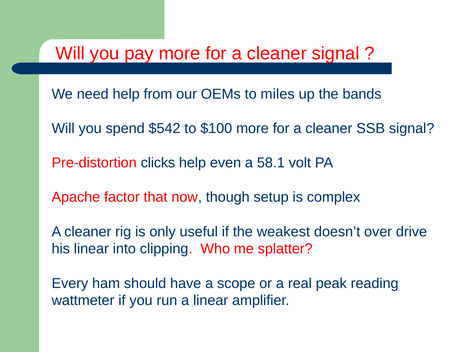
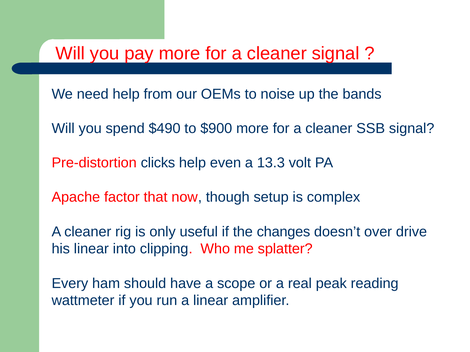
miles: miles -> noise
$542: $542 -> $490
$100: $100 -> $900
58.1: 58.1 -> 13.3
weakest: weakest -> changes
